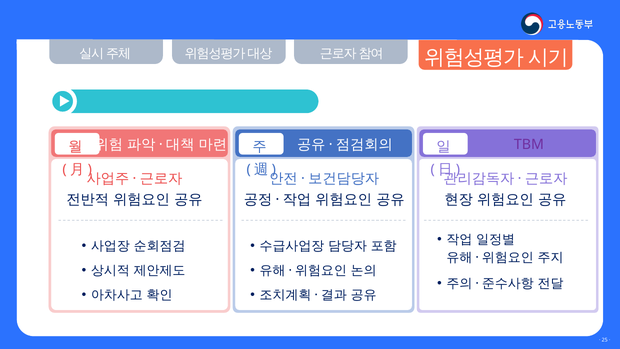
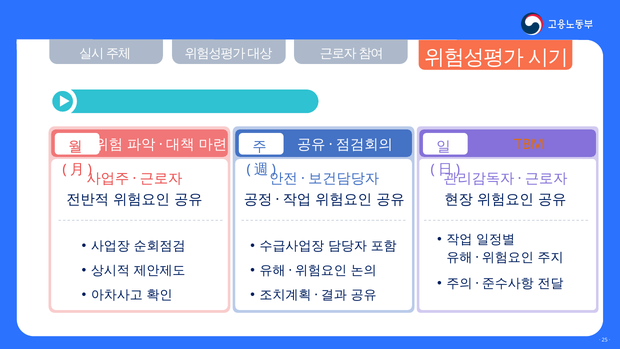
TBM colour: purple -> orange
